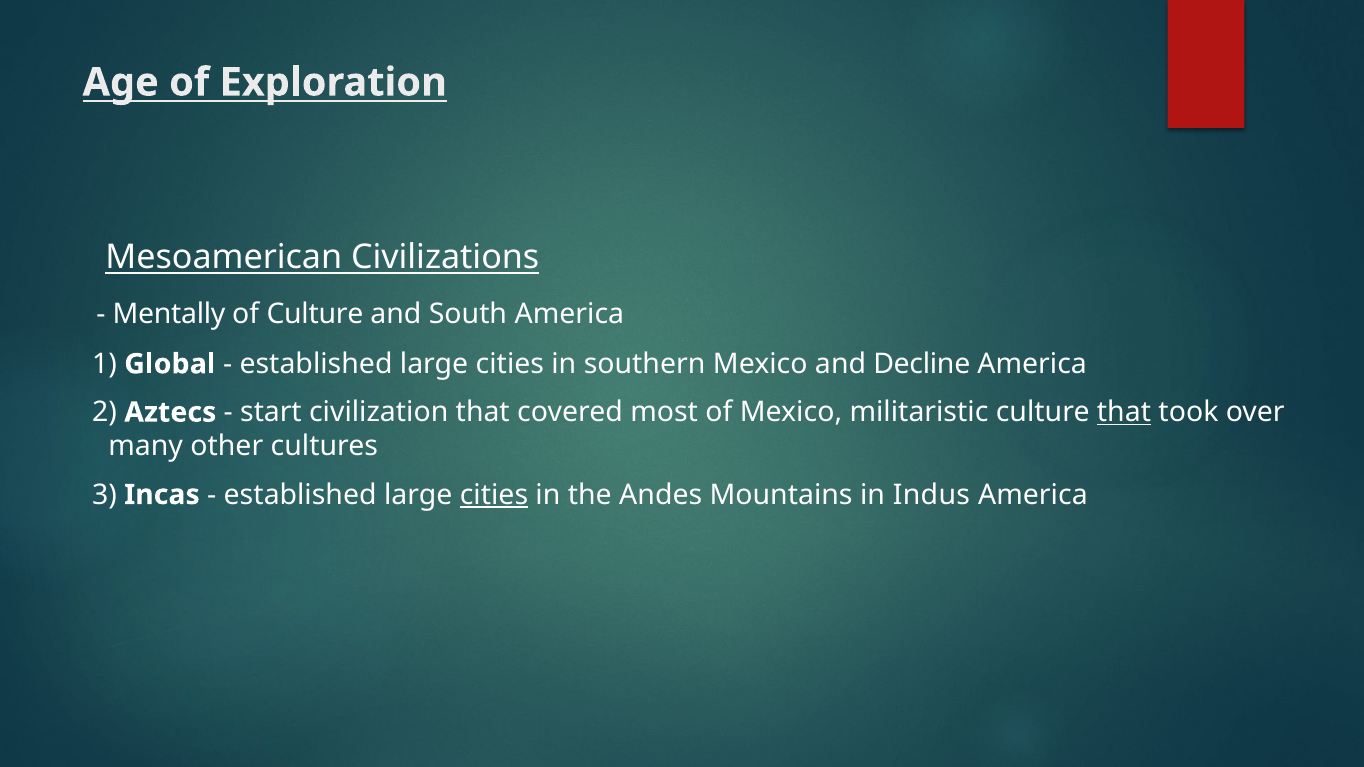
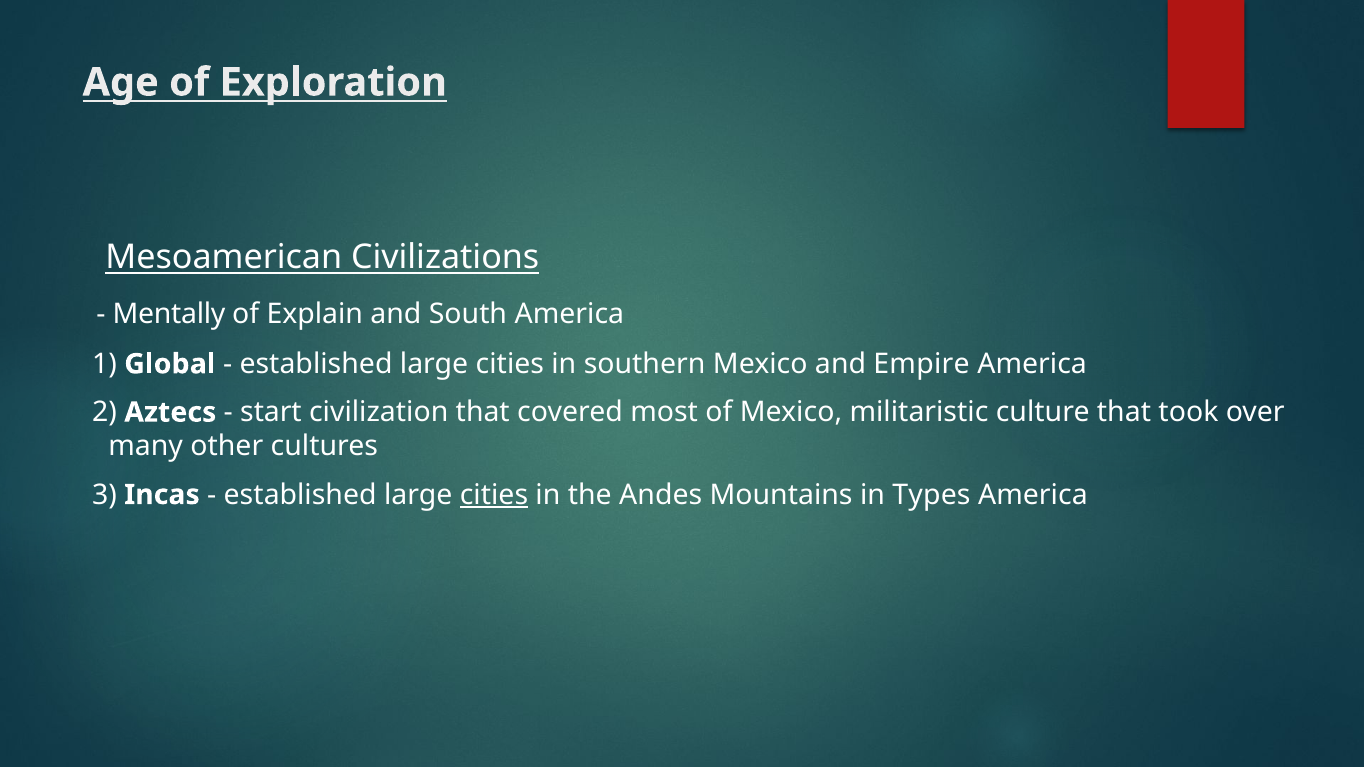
of Culture: Culture -> Explain
Decline: Decline -> Empire
that at (1124, 412) underline: present -> none
Indus: Indus -> Types
